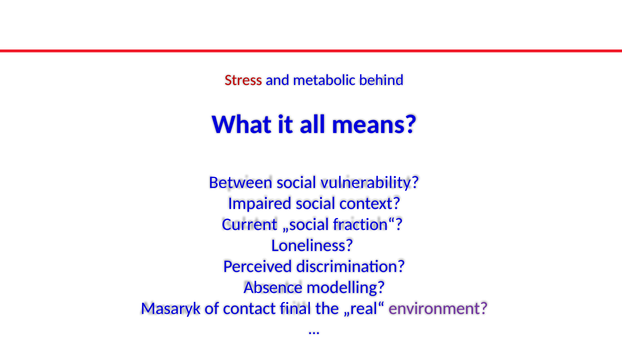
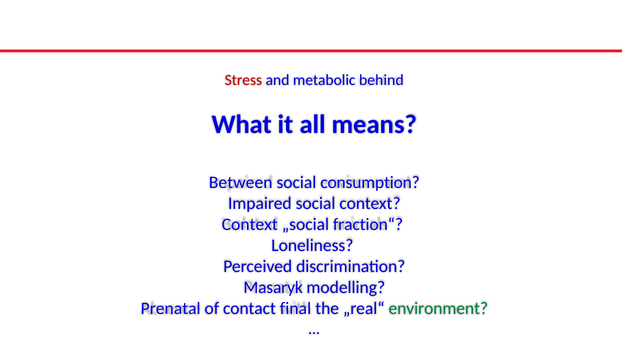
vulnerability: vulnerability -> consumption
Current at (250, 224): Current -> Context
Absence: Absence -> Masaryk
Masaryk: Masaryk -> Prenatal
environment colour: purple -> green
